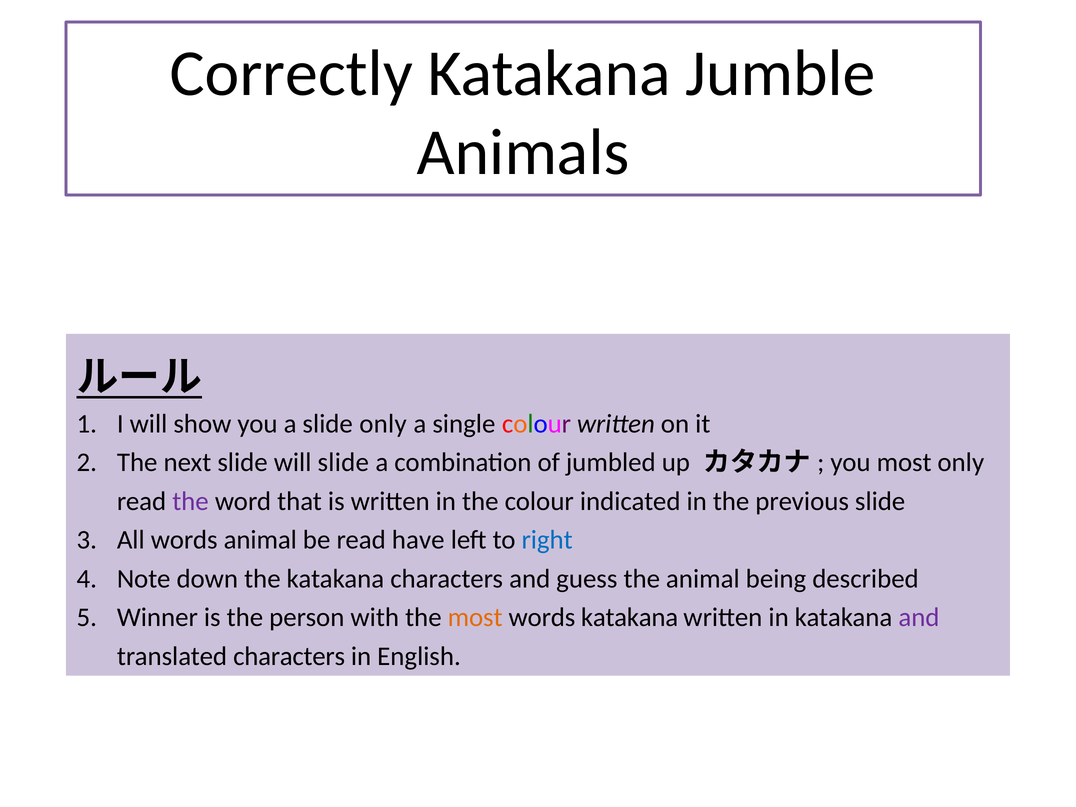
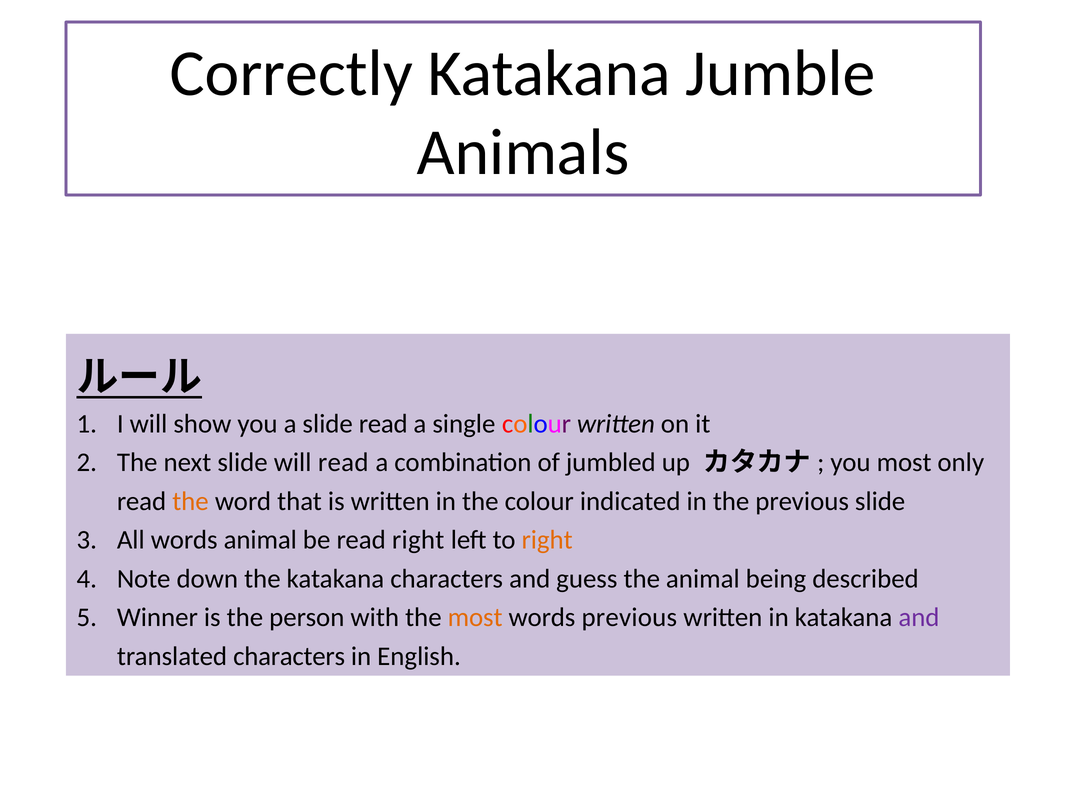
slide only: only -> read
will slide: slide -> read
the at (190, 501) colour: purple -> orange
read have: have -> right
right at (547, 540) colour: blue -> orange
words katakana: katakana -> previous
